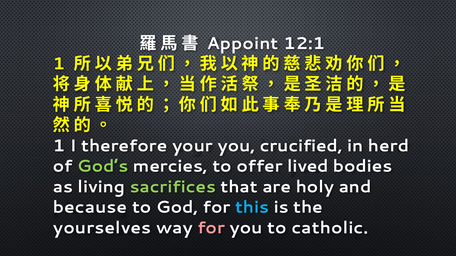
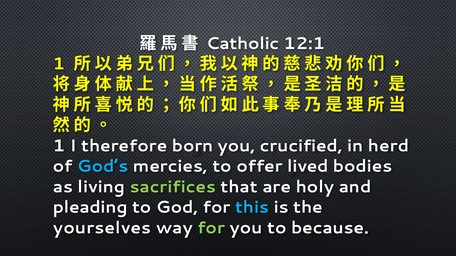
Appoint: Appoint -> Catholic
your: your -> born
God’s colour: light green -> light blue
because: because -> pleading
for at (211, 228) colour: pink -> light green
catholic: catholic -> because
